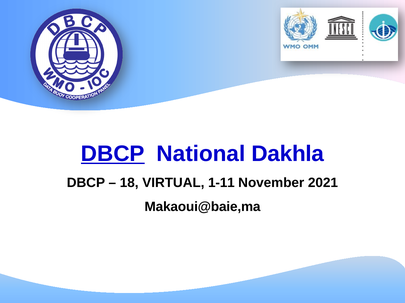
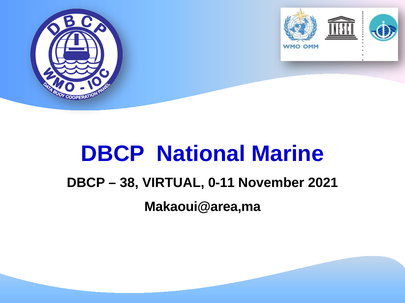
DBCP at (113, 154) underline: present -> none
Dakhla: Dakhla -> Marine
18: 18 -> 38
1-11: 1-11 -> 0-11
Makaoui@baie,ma: Makaoui@baie,ma -> Makaoui@area,ma
